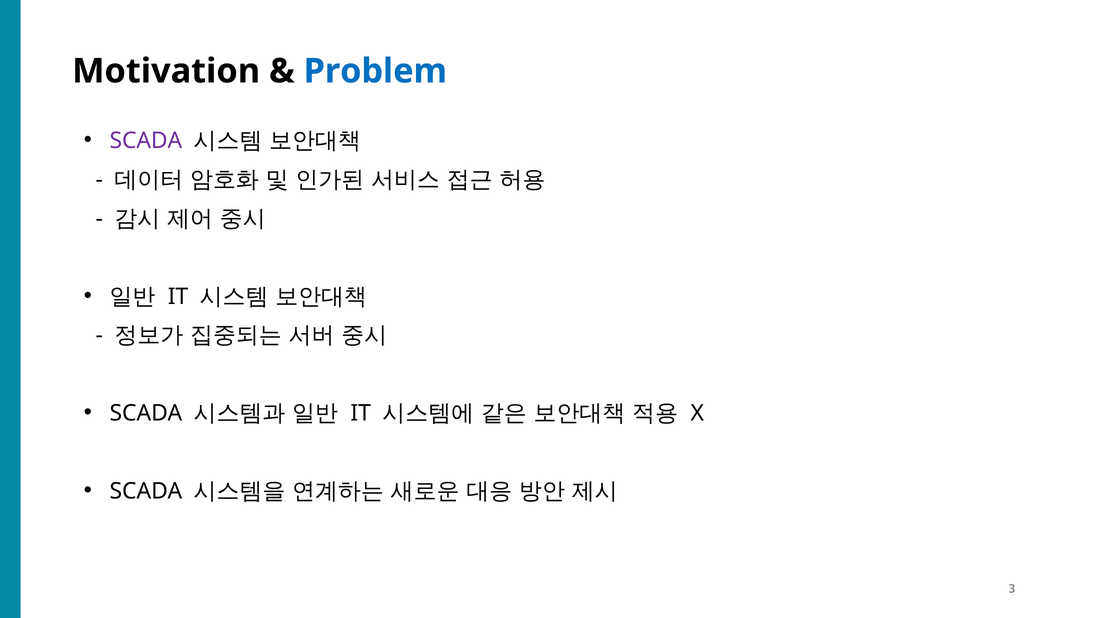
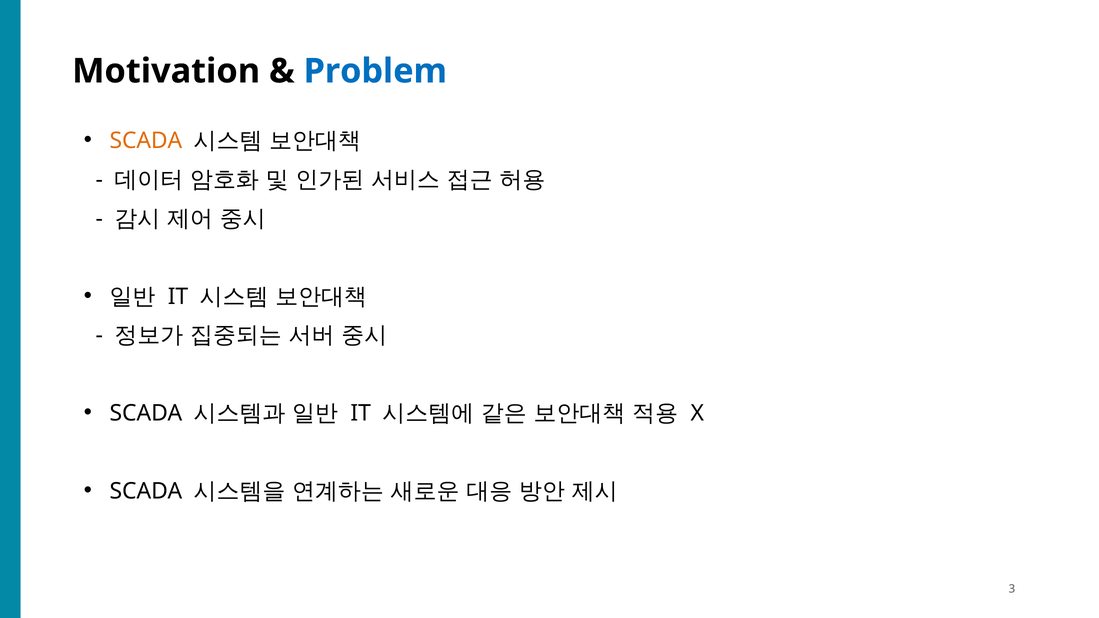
SCADA at (146, 141) colour: purple -> orange
